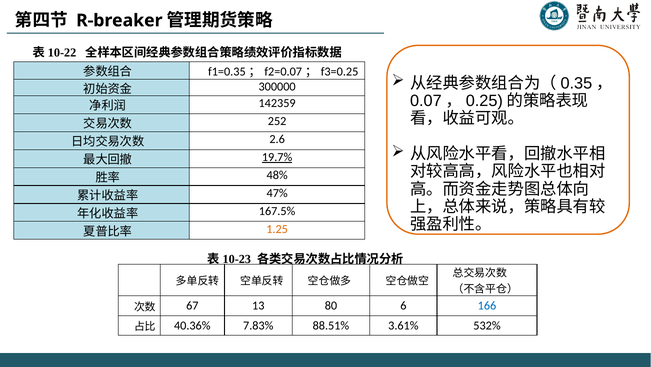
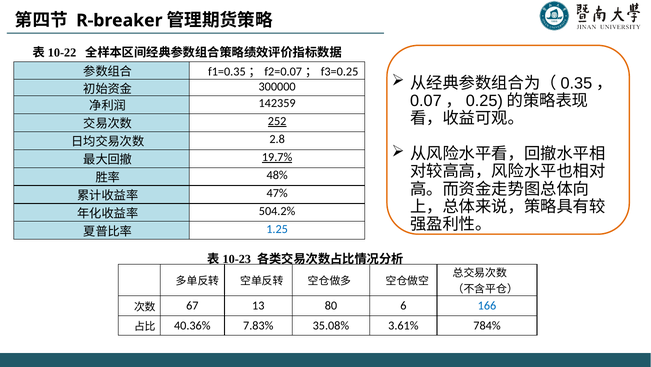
252 underline: none -> present
2.6: 2.6 -> 2.8
167.5%: 167.5% -> 504.2%
1.25 colour: orange -> blue
88.51%: 88.51% -> 35.08%
532%: 532% -> 784%
